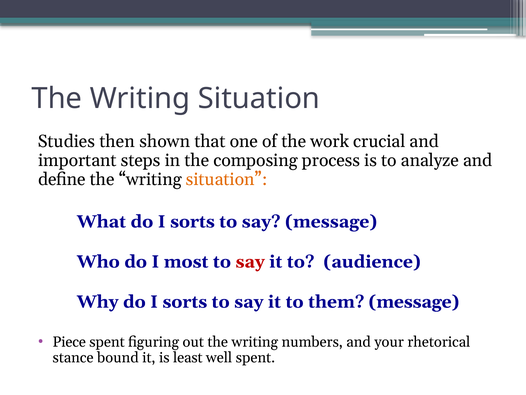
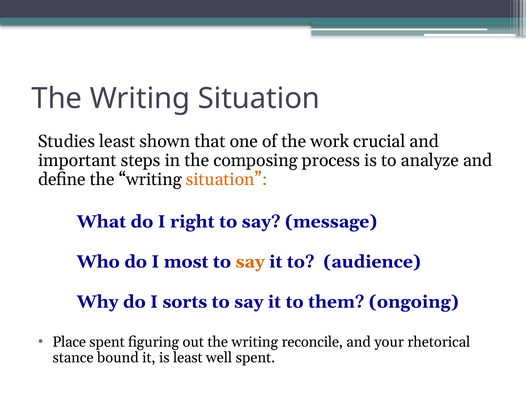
Studies then: then -> least
What do I sorts: sorts -> right
say at (250, 261) colour: red -> orange
them message: message -> ongoing
Piece: Piece -> Place
numbers: numbers -> reconcile
